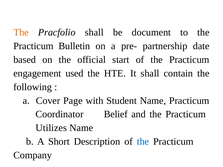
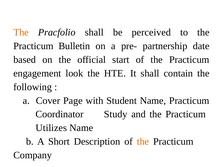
document: document -> perceived
used: used -> look
Belief: Belief -> Study
the at (143, 142) colour: blue -> orange
